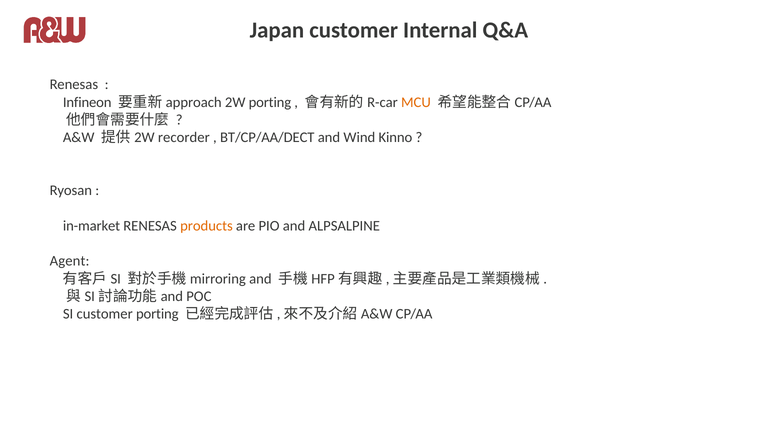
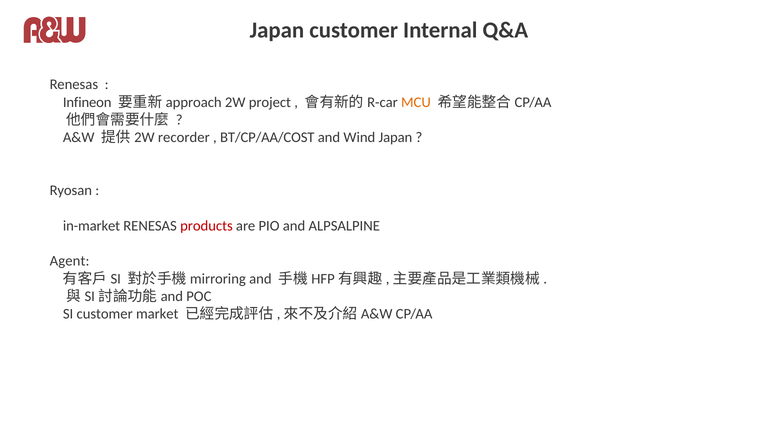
2W porting: porting -> project
BT/CP/AA/DECT: BT/CP/AA/DECT -> BT/CP/AA/COST
Wind Kinno: Kinno -> Japan
products colour: orange -> red
customer porting: porting -> market
